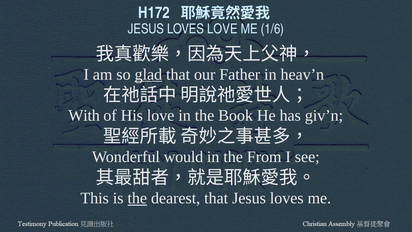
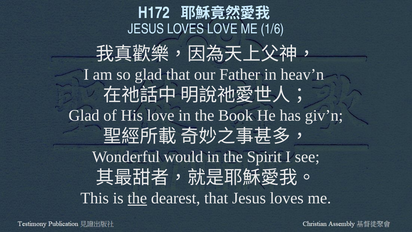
glad at (148, 74) underline: present -> none
With at (84, 116): With -> Glad
From: From -> Spirit
